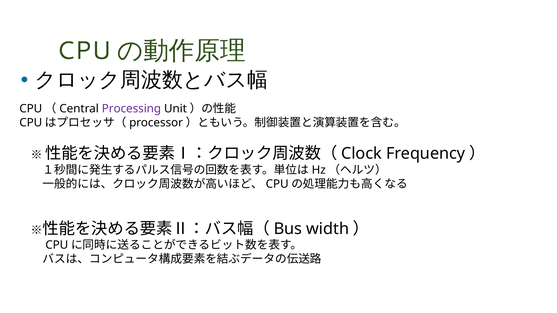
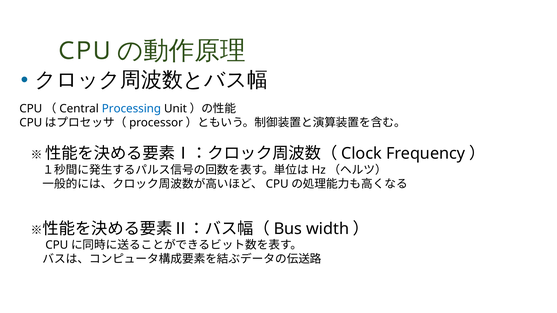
Processing colour: purple -> blue
